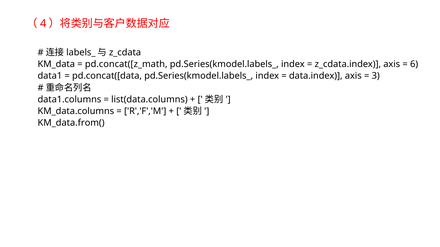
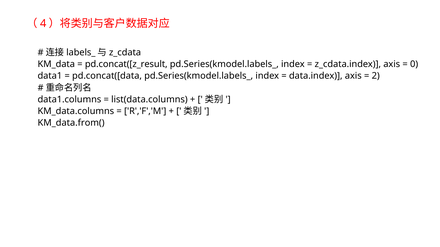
pd.concat([z_math: pd.concat([z_math -> pd.concat([z_result
6: 6 -> 0
3: 3 -> 2
